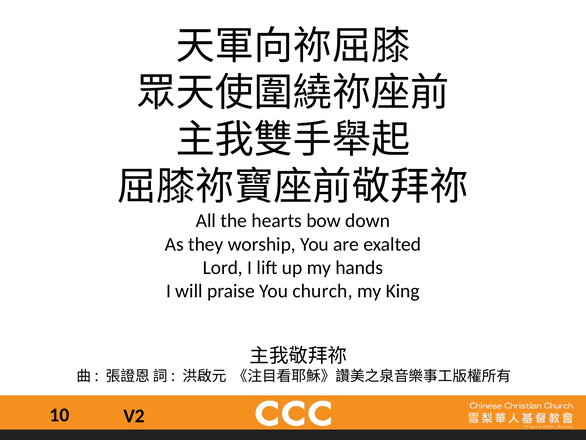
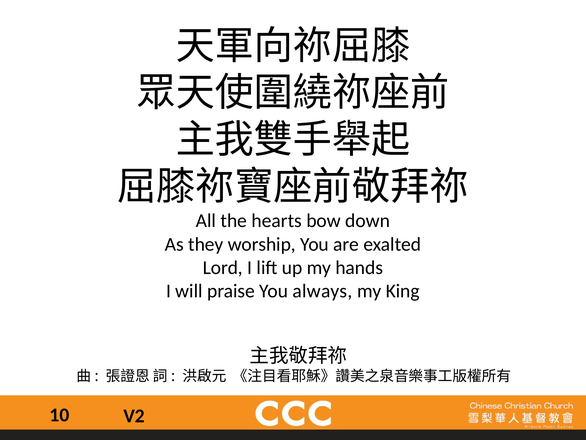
church: church -> always
